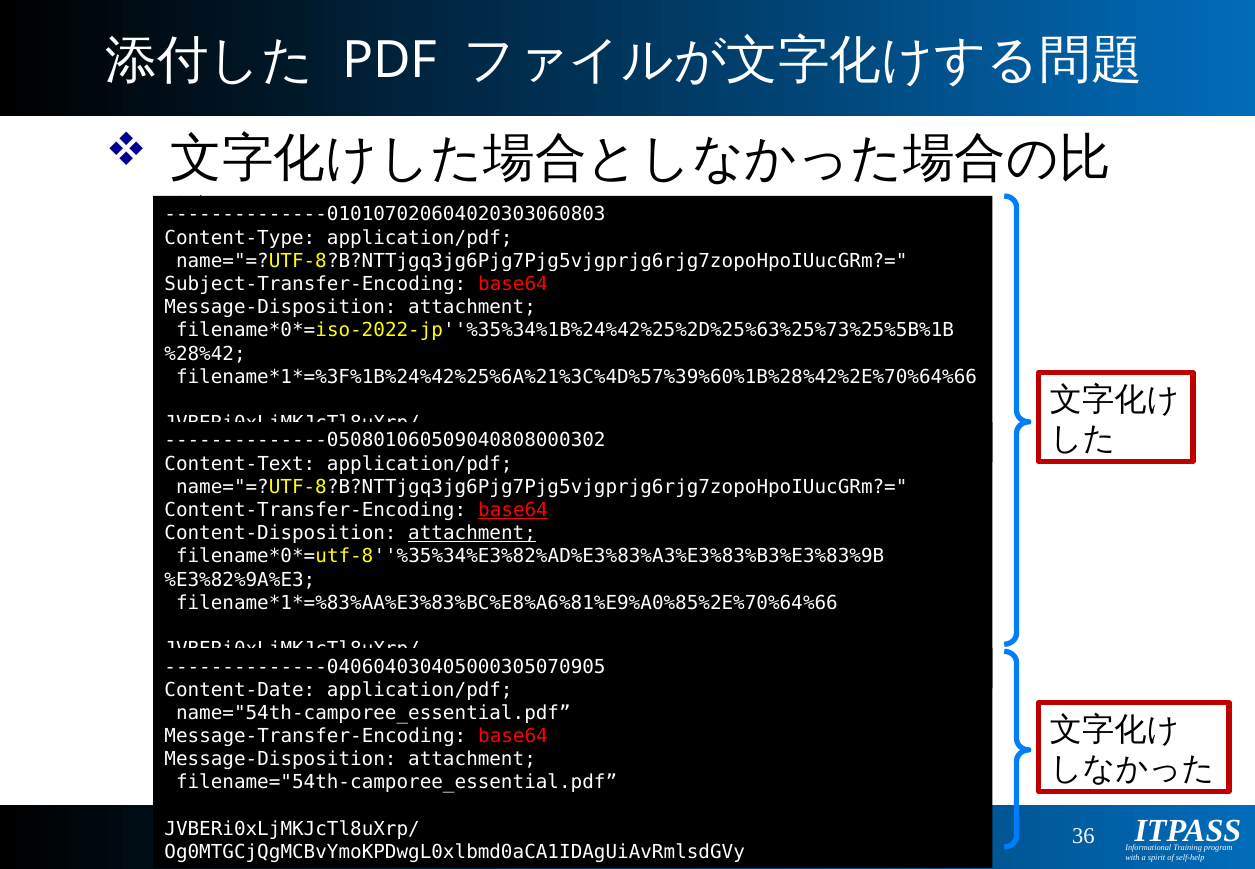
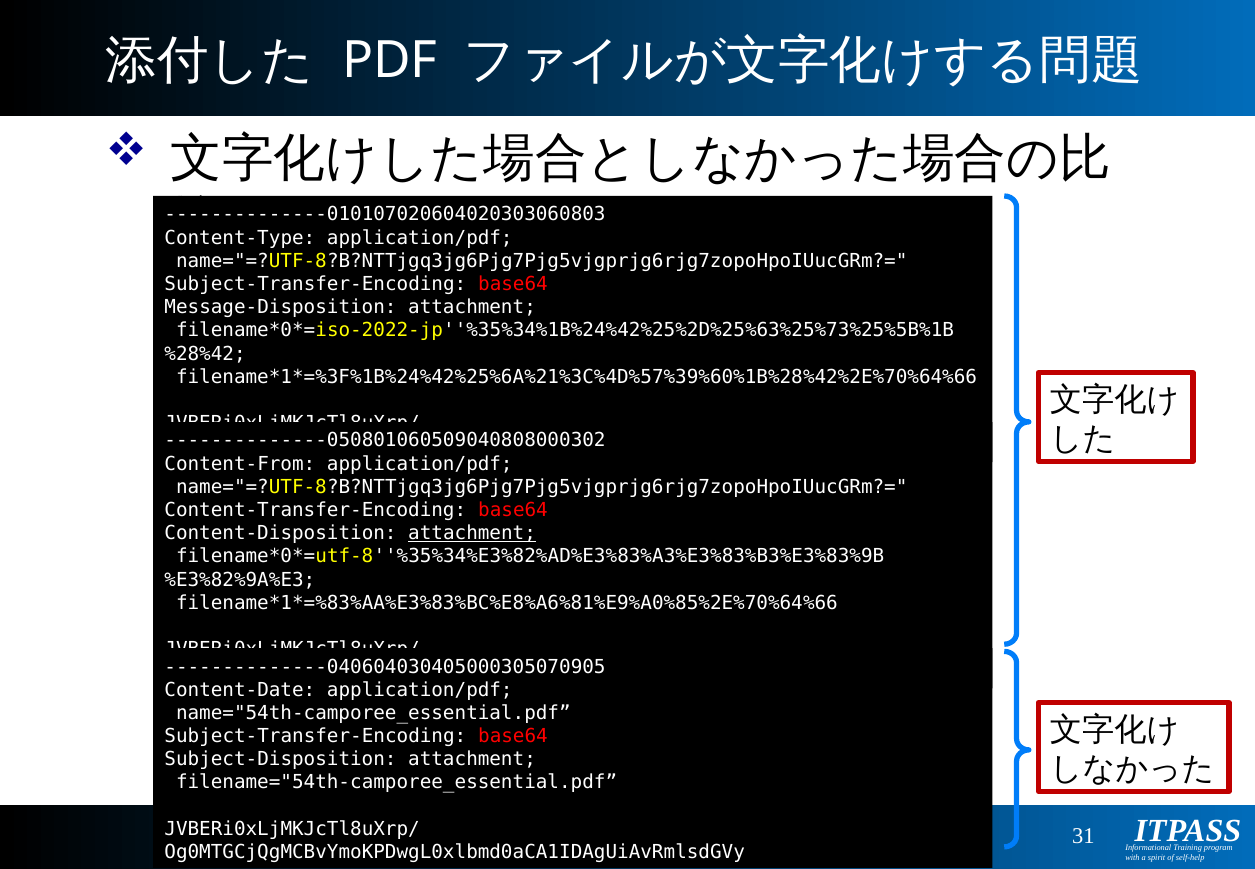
Content-Text: Content-Text -> Content-From
base64 at (513, 510) underline: present -> none
Message-Transfer-Encoding at (315, 736): Message-Transfer-Encoding -> Subject-Transfer-Encoding
Message-Disposition at (281, 759): Message-Disposition -> Subject-Disposition
36: 36 -> 31
